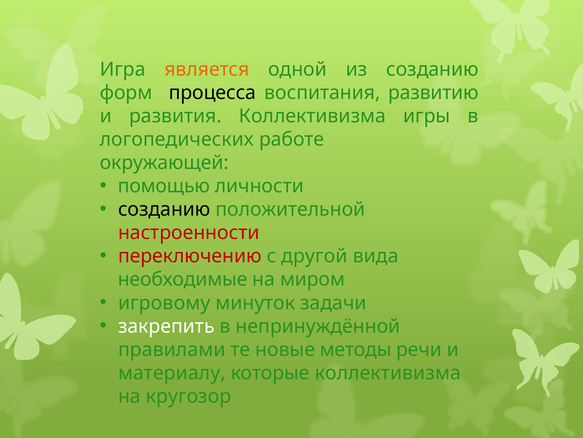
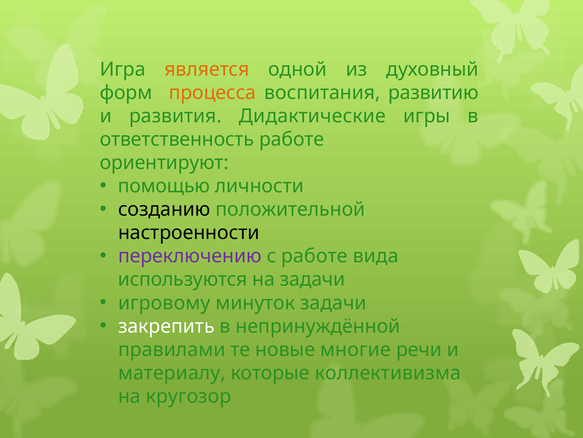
из созданию: созданию -> духовный
процесса colour: black -> orange
развития Коллективизма: Коллективизма -> Дидактические
логопедических: логопедических -> ответственность
окружающей: окружающей -> ориентируют
настроенности colour: red -> black
переключению colour: red -> purple
с другой: другой -> работе
необходимые: необходимые -> используются
на миром: миром -> задачи
методы: методы -> многие
